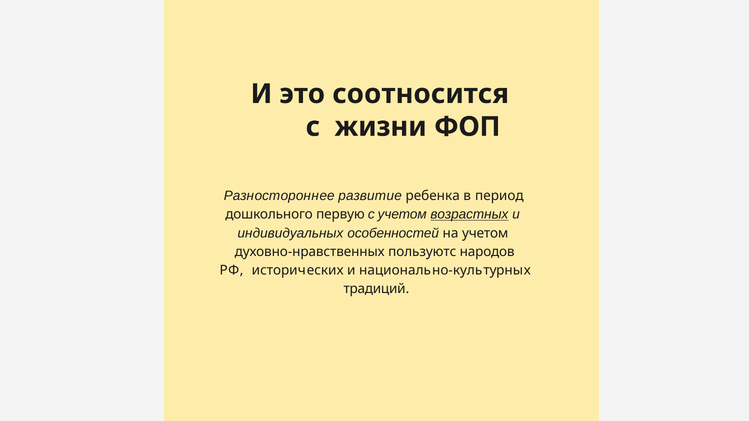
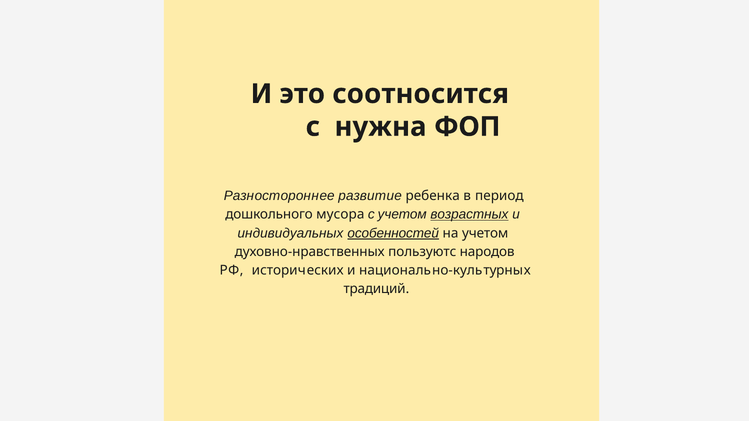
жизни: жизни -> нужна
первую: первую -> мусора
особенностей underline: none -> present
